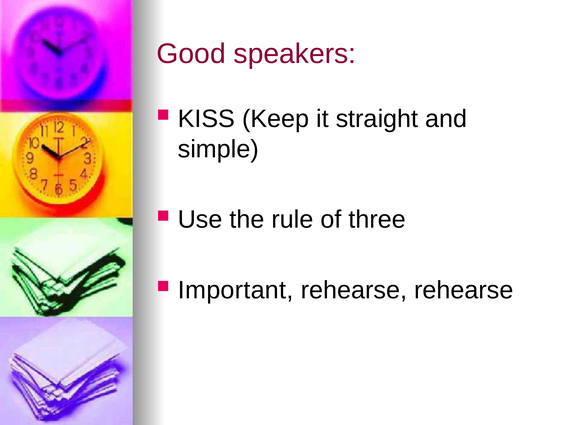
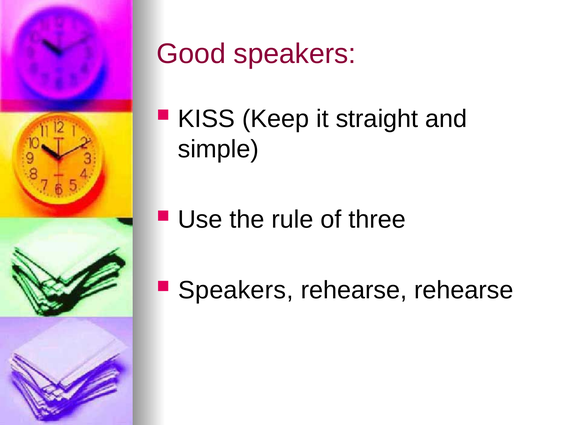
Important at (236, 290): Important -> Speakers
